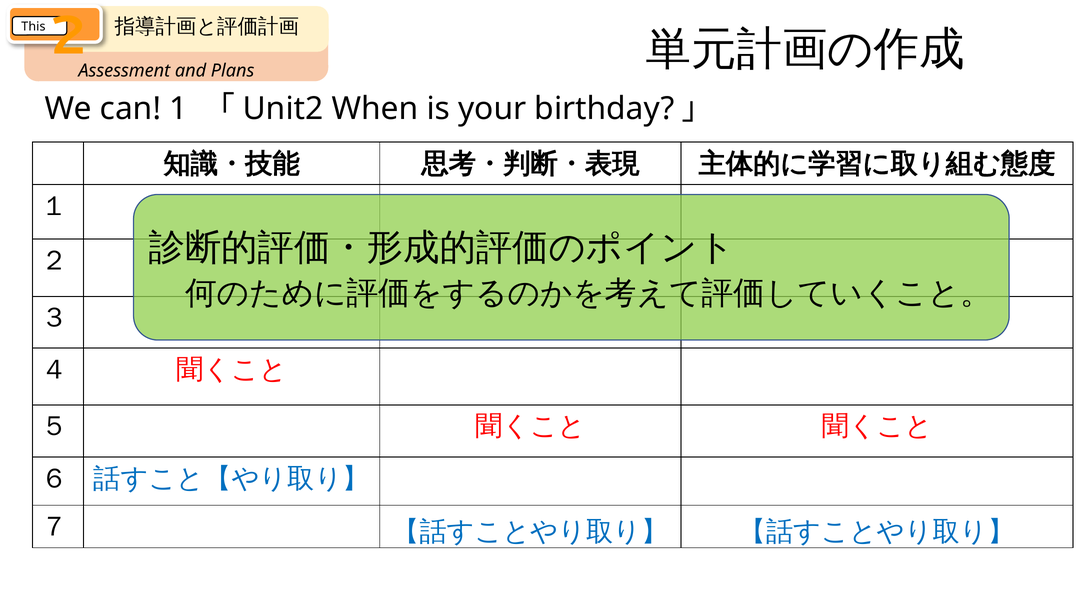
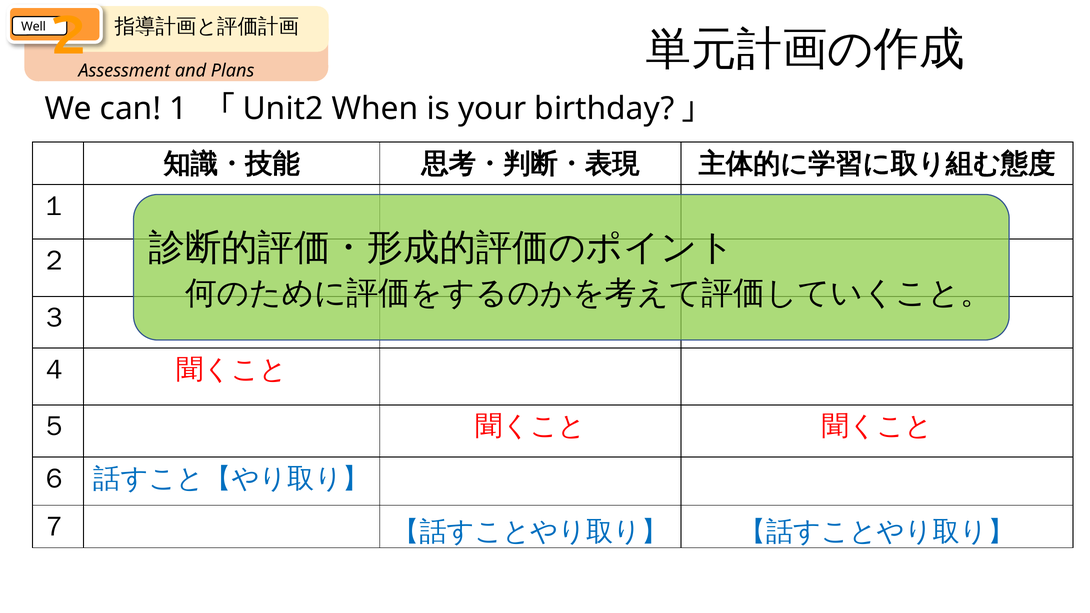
This: This -> Well
